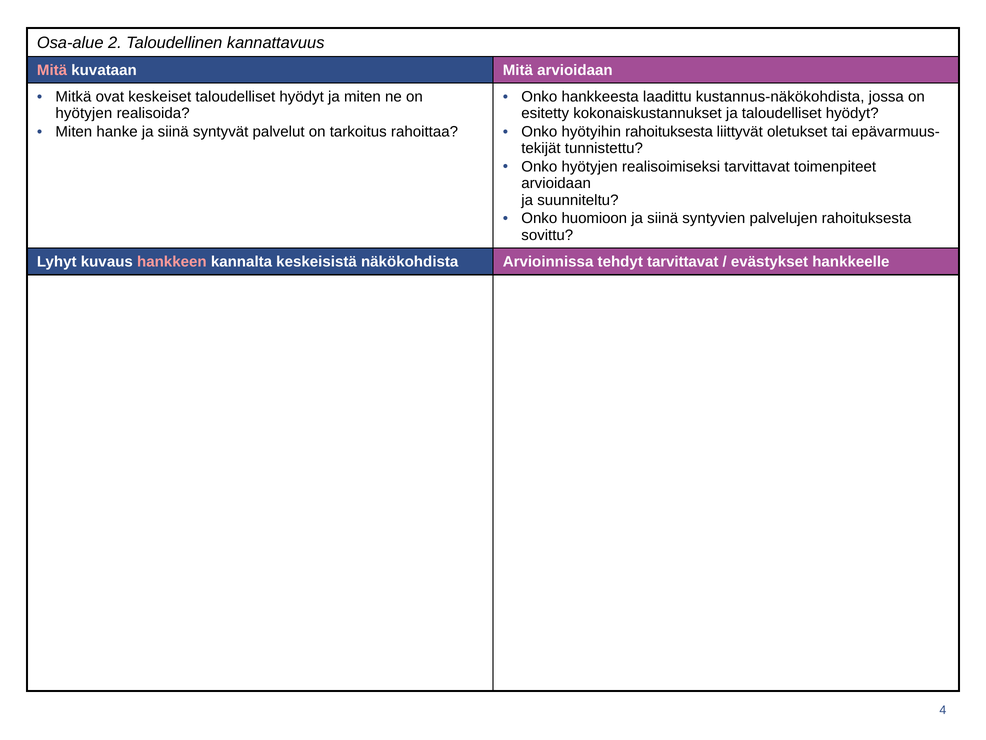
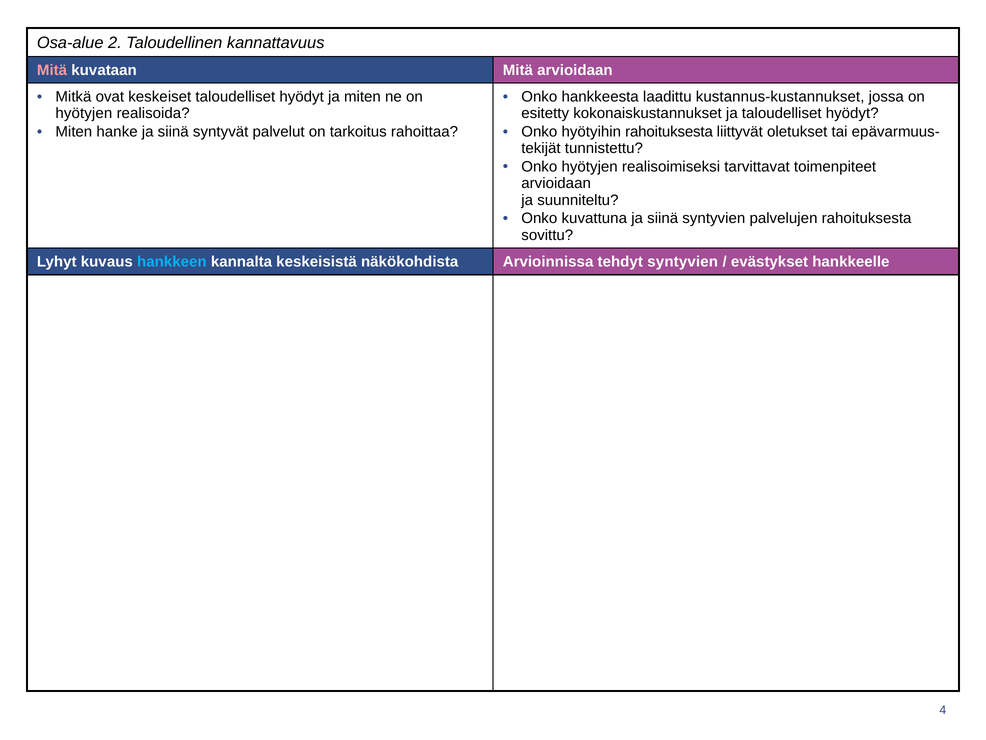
kustannus-näkökohdista: kustannus-näkökohdista -> kustannus-kustannukset
huomioon: huomioon -> kuvattuna
hankkeen colour: pink -> light blue
tehdyt tarvittavat: tarvittavat -> syntyvien
